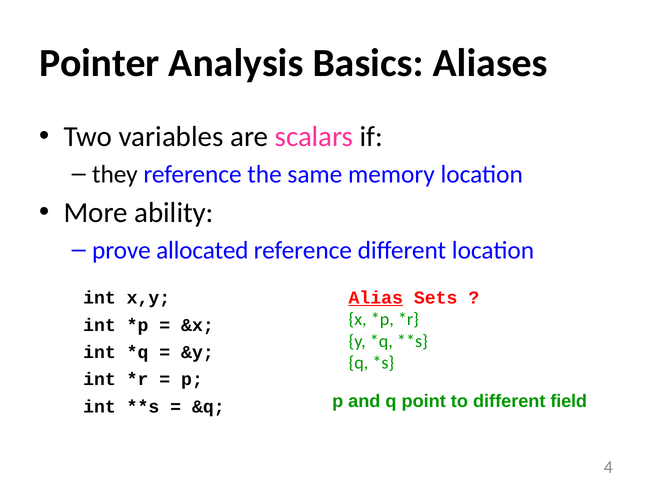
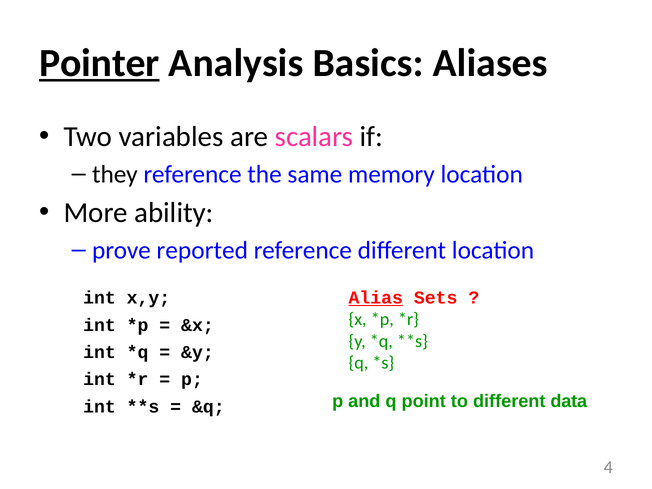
Pointer underline: none -> present
allocated: allocated -> reported
field: field -> data
